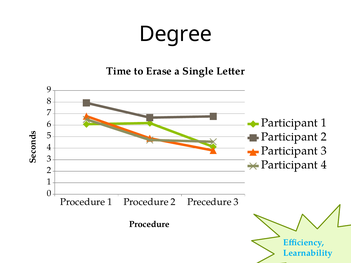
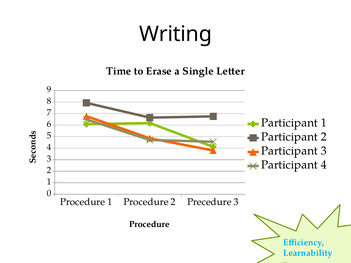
Degree: Degree -> Writing
